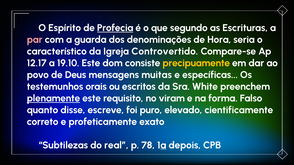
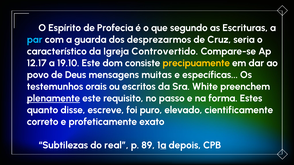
Profecia underline: present -> none
par colour: pink -> light blue
denominações: denominações -> desprezarmos
Hora: Hora -> Cruz
viram: viram -> passo
Falso: Falso -> Estes
78: 78 -> 89
